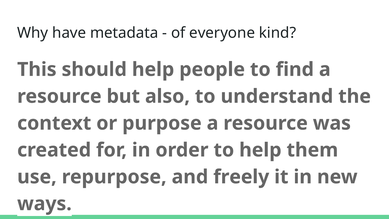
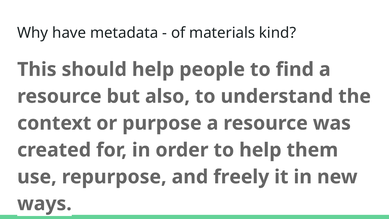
everyone: everyone -> materials
